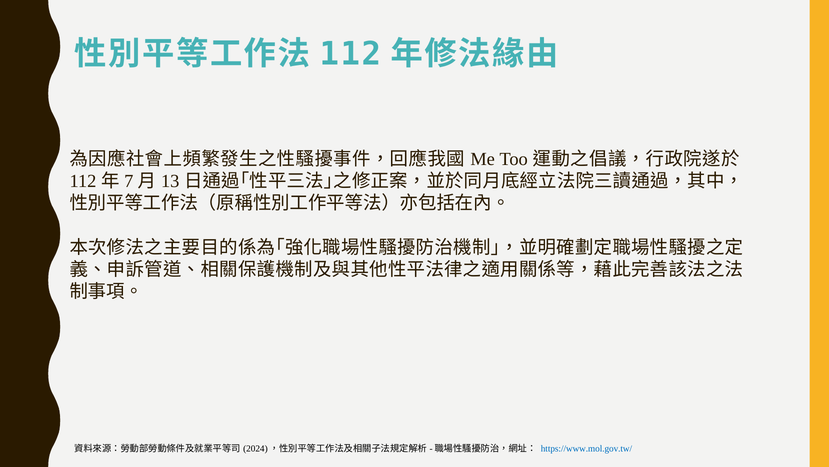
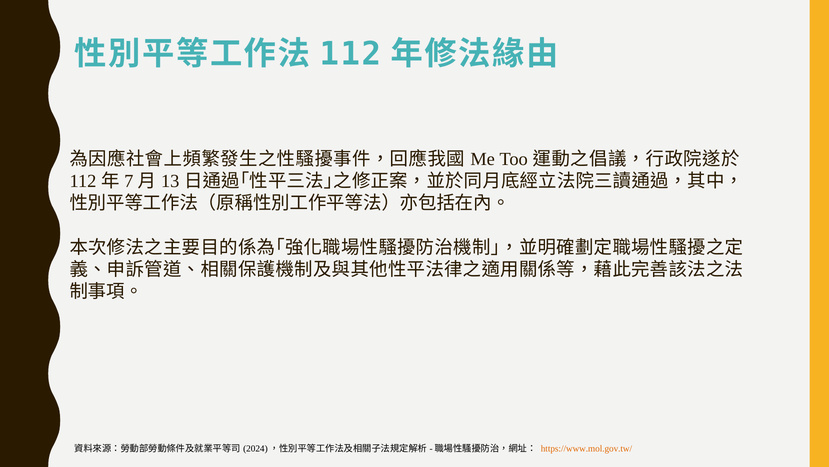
https://www.mol.gov.tw/ colour: blue -> orange
